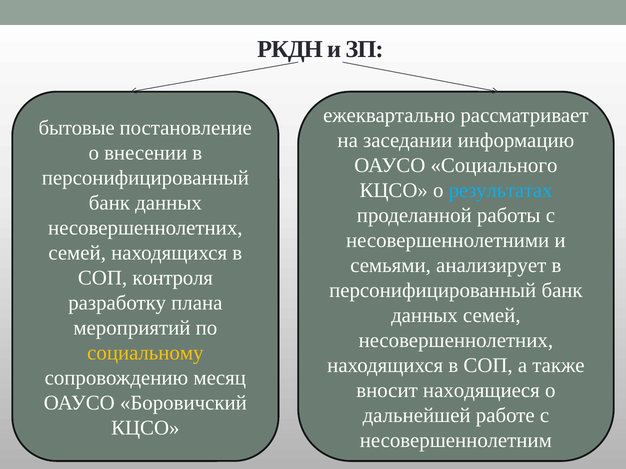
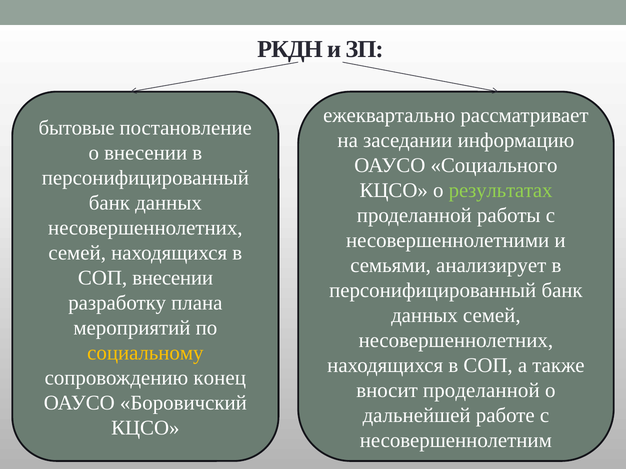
результатах colour: light blue -> light green
СОП контроля: контроля -> внесении
месяц: месяц -> конец
вносит находящиеся: находящиеся -> проделанной
